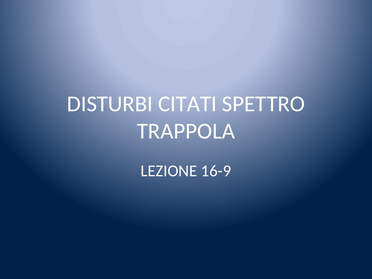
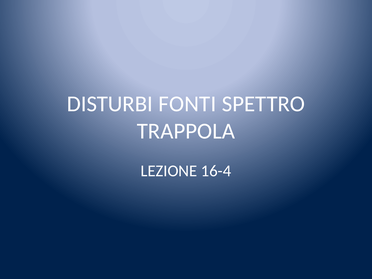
CITATI: CITATI -> FONTI
16-9: 16-9 -> 16-4
